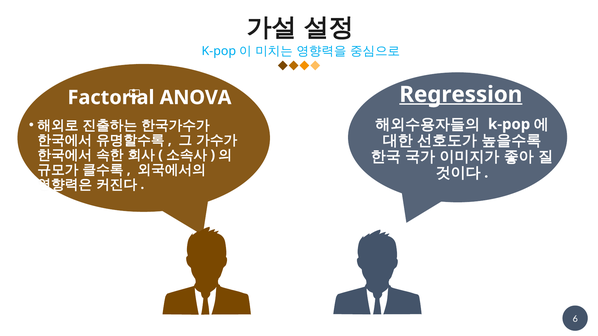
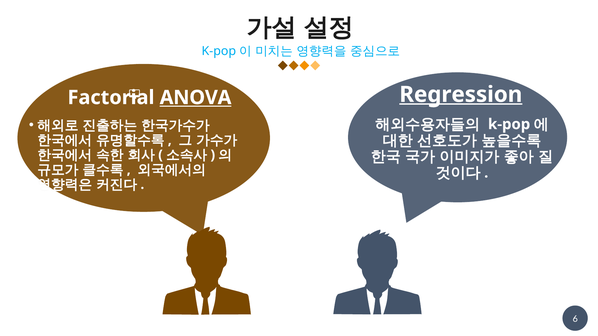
ANOVA underline: none -> present
